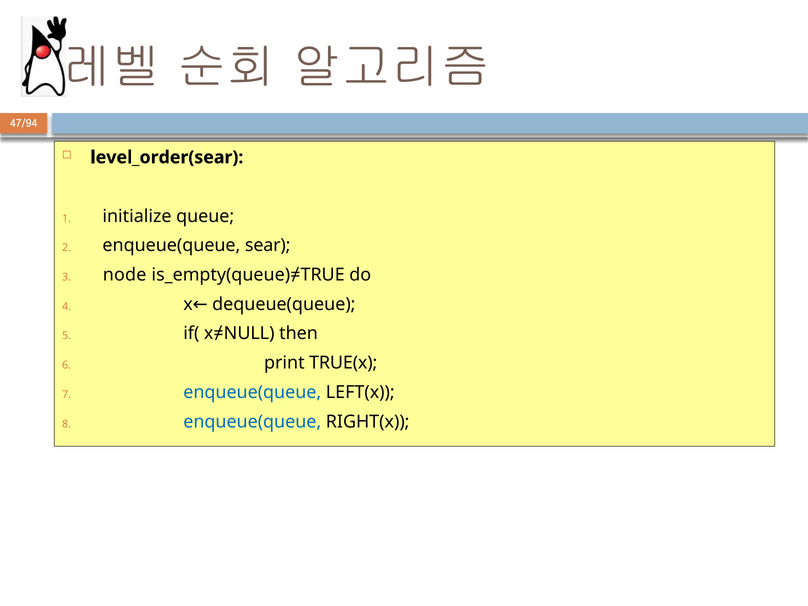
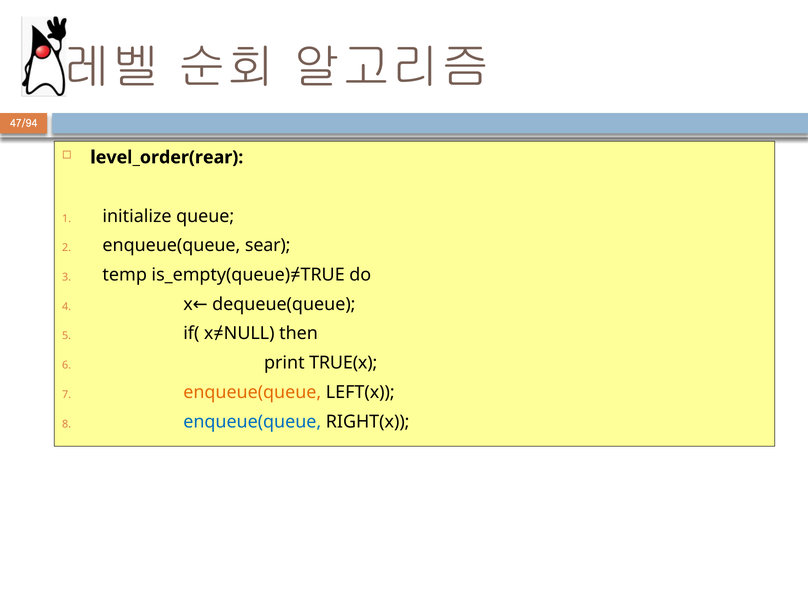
level_order(sear: level_order(sear -> level_order(rear
node: node -> temp
enqueue(queue at (252, 392) colour: blue -> orange
